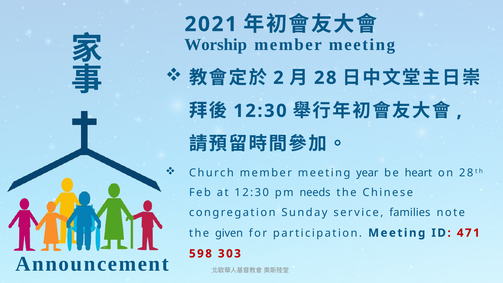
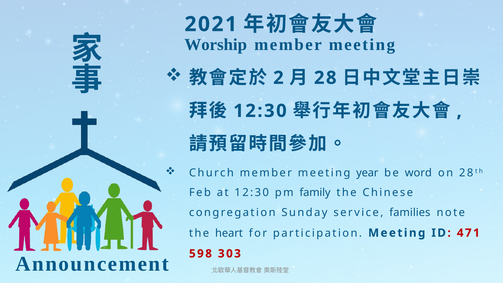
heart: heart -> word
needs: needs -> family
given: given -> heart
